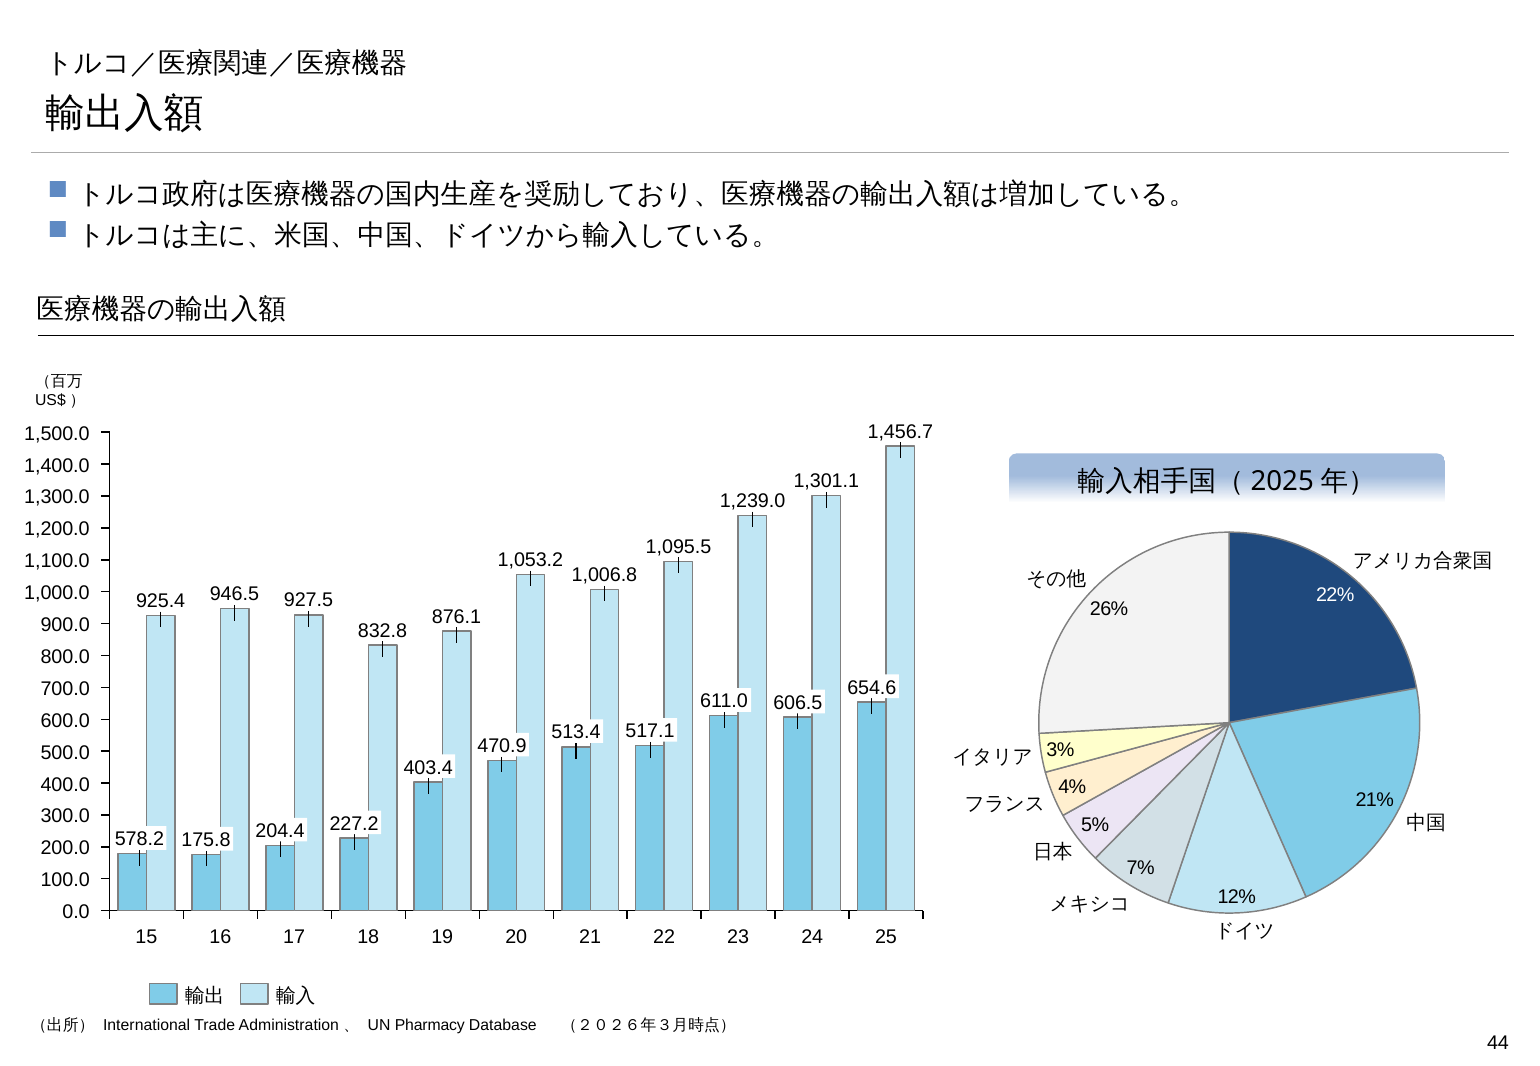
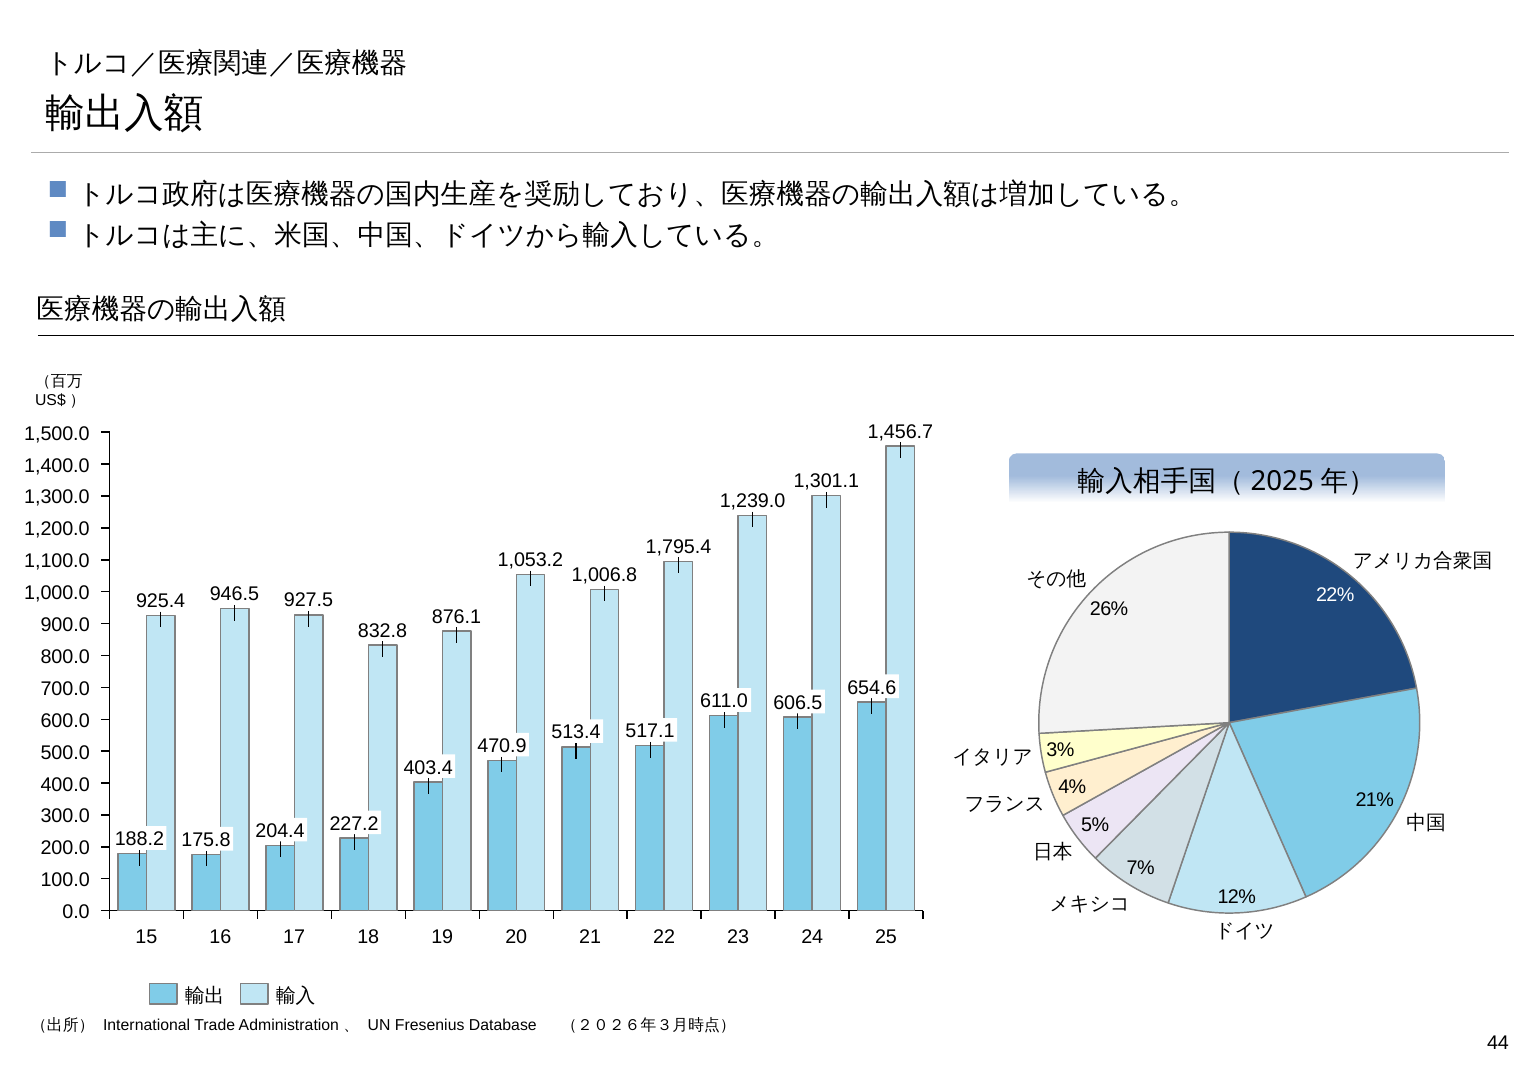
1,095.5: 1,095.5 -> 1,795.4
578.2: 578.2 -> 188.2
Pharmacy: Pharmacy -> Fresenius
